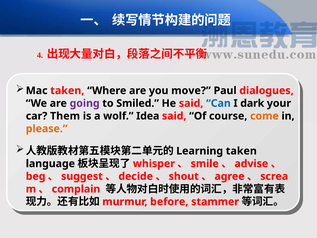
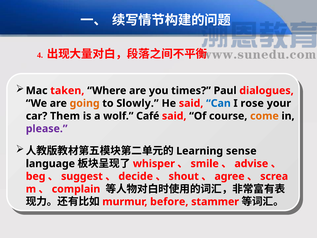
move: move -> times
going colour: purple -> orange
Smiled: Smiled -> Slowly
dark: dark -> rose
Idea: Idea -> Café
please colour: orange -> purple
taken at (241, 151): taken -> sense
